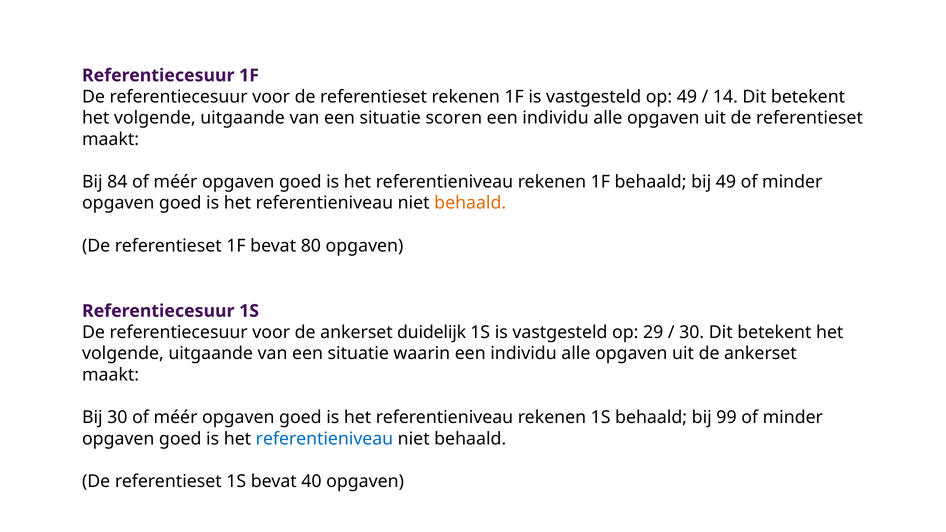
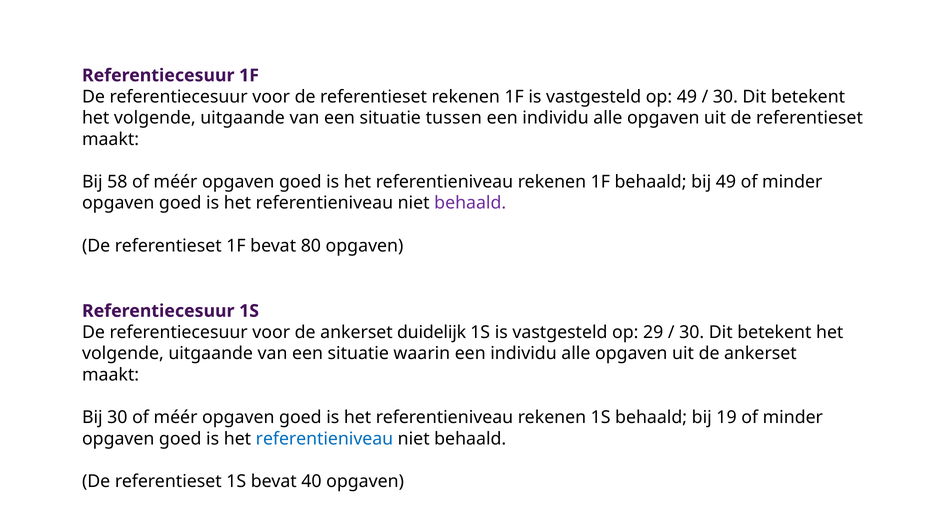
14 at (725, 97): 14 -> 30
scoren: scoren -> tussen
84: 84 -> 58
behaald at (470, 203) colour: orange -> purple
99: 99 -> 19
